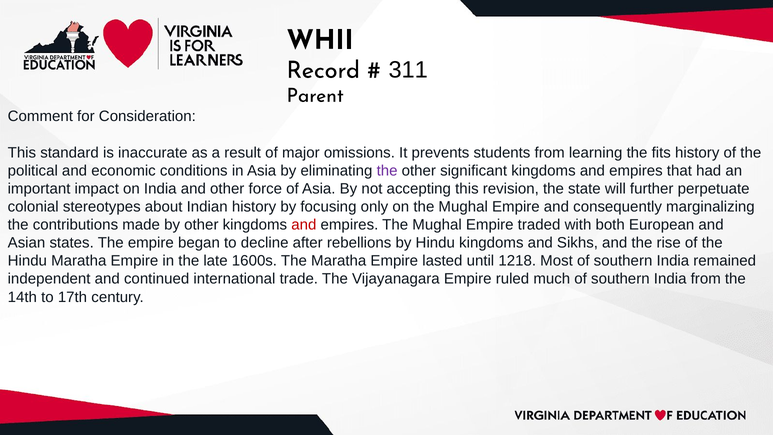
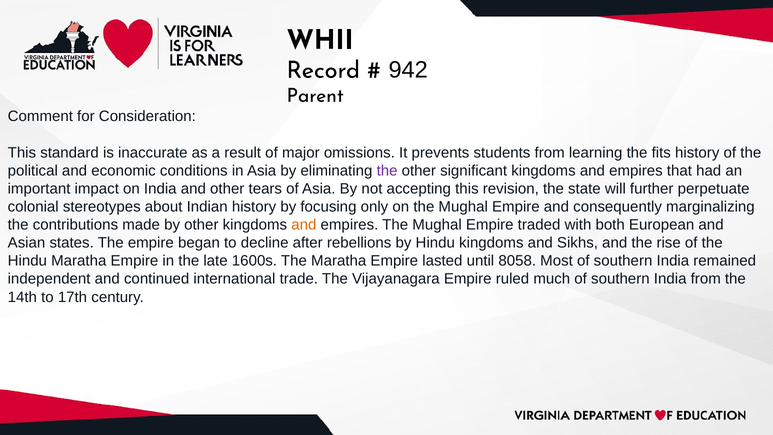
311: 311 -> 942
force: force -> tears
and at (304, 225) colour: red -> orange
1218: 1218 -> 8058
